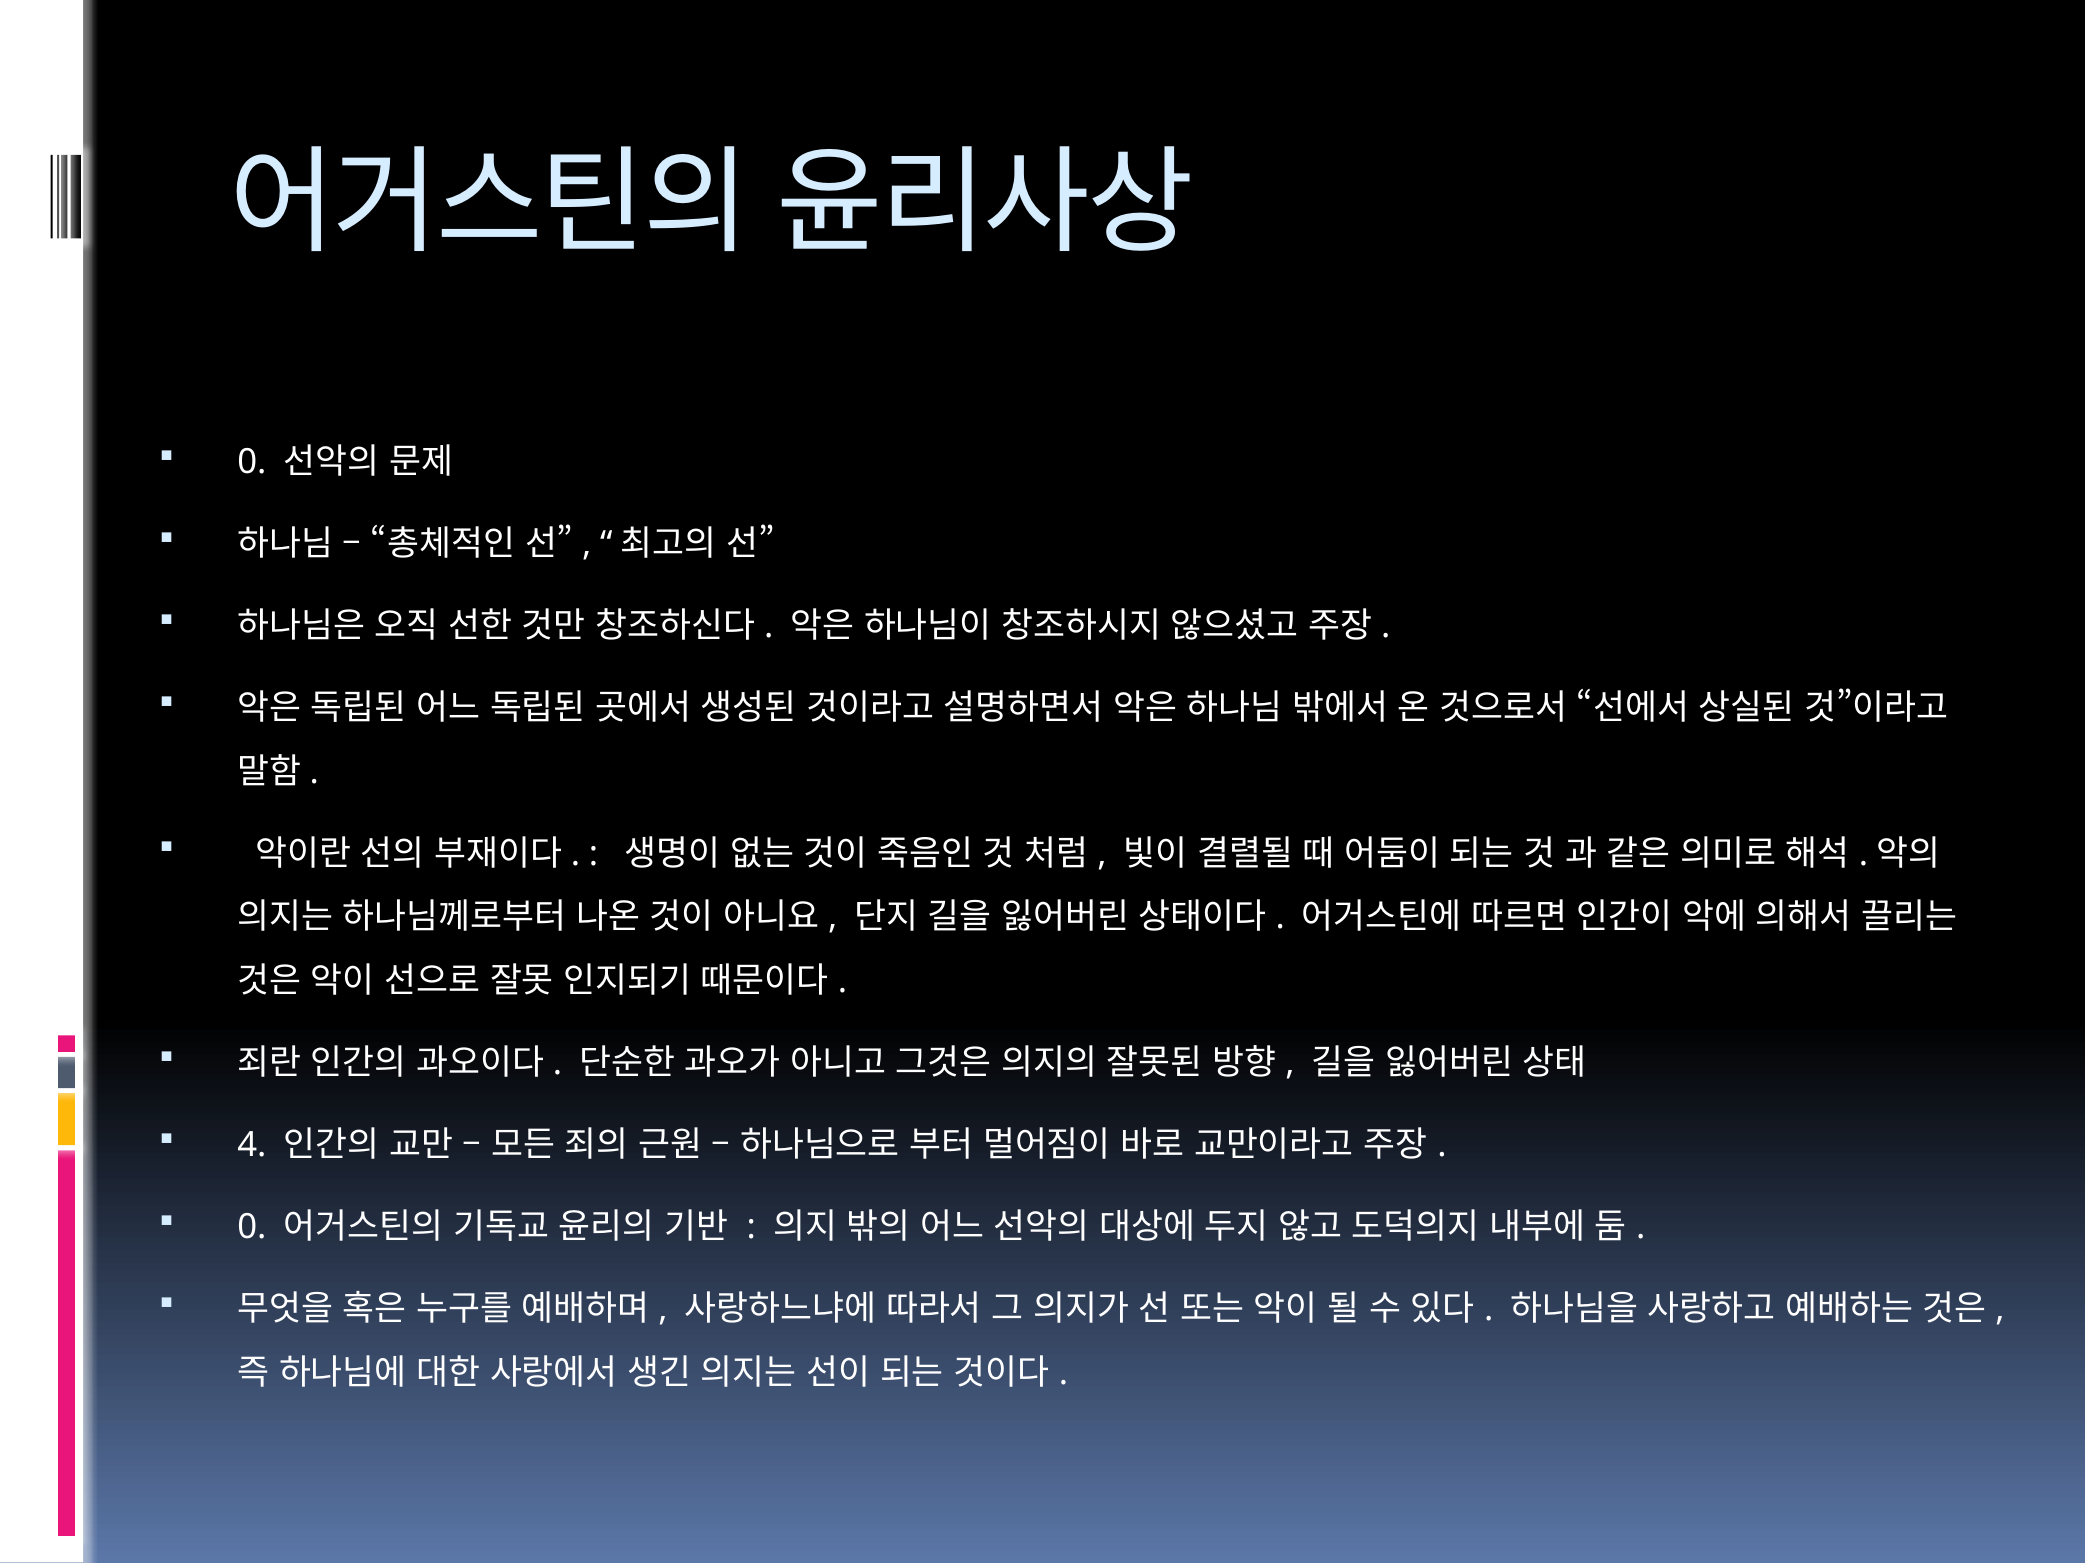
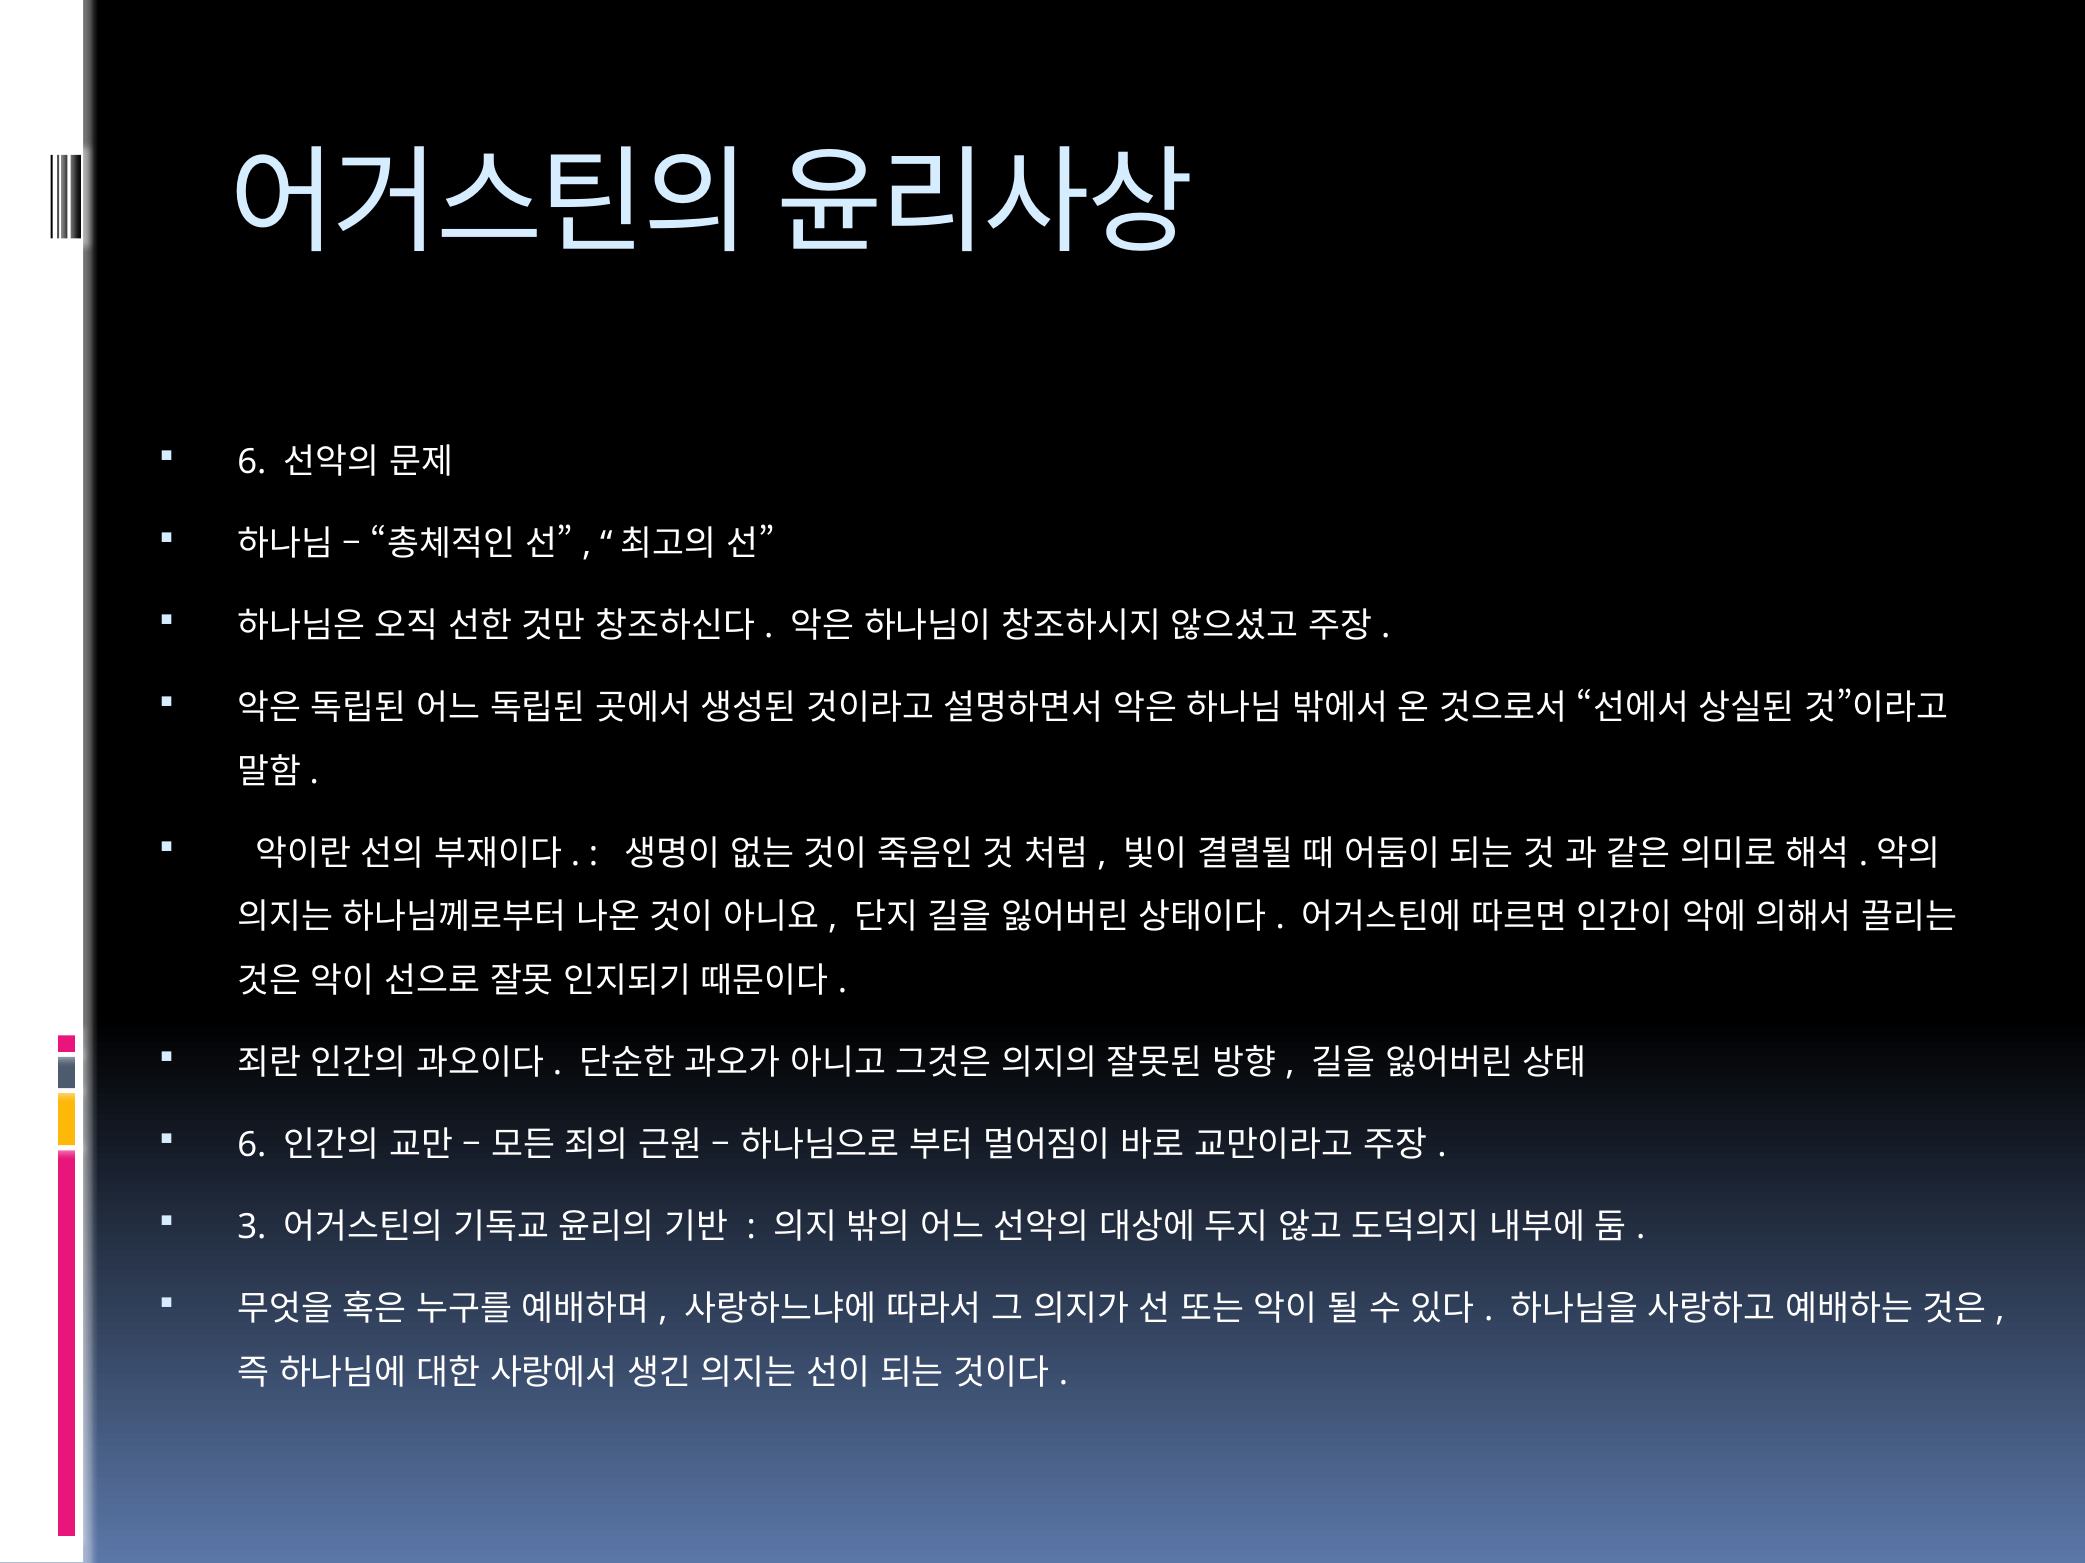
0 at (252, 462): 0 -> 6
4 at (252, 1146): 4 -> 6
0 at (252, 1228): 0 -> 3
